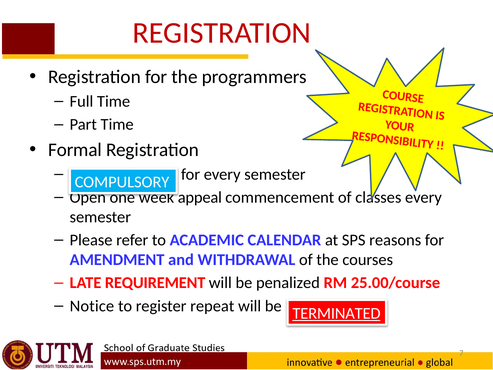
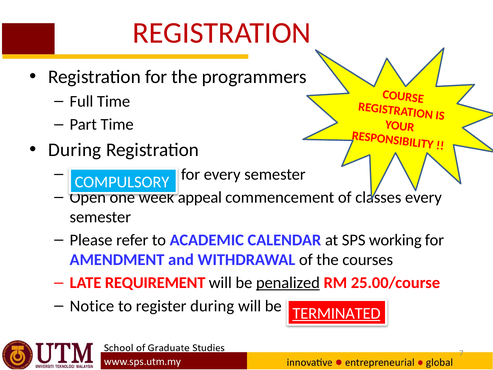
Formal at (75, 150): Formal -> During
reasons: reasons -> working
penalized underline: none -> present
register repeat: repeat -> during
